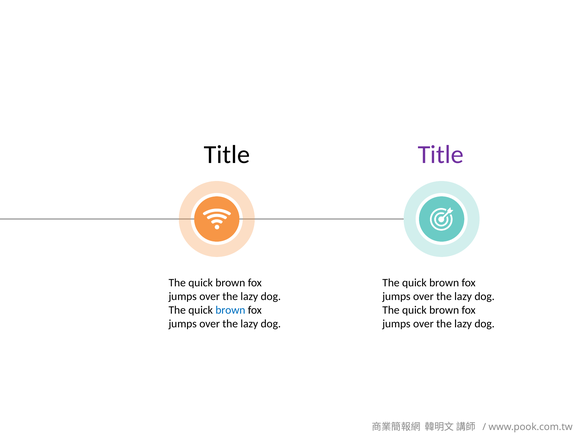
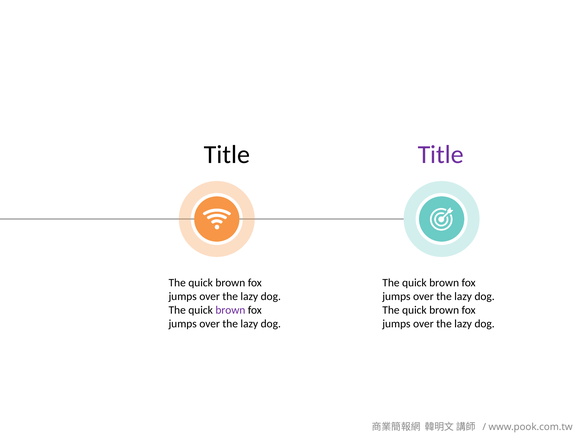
brown at (230, 310) colour: blue -> purple
